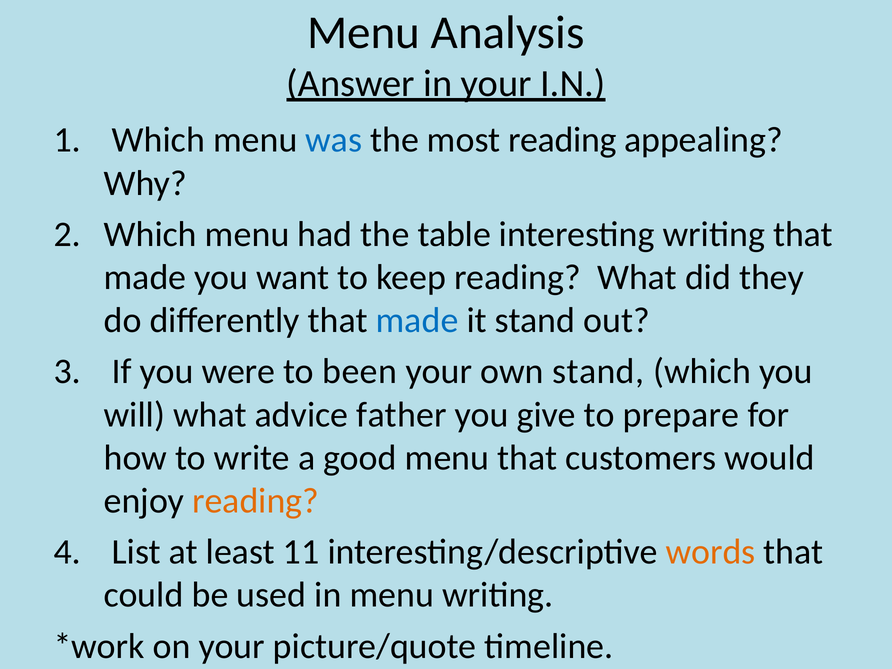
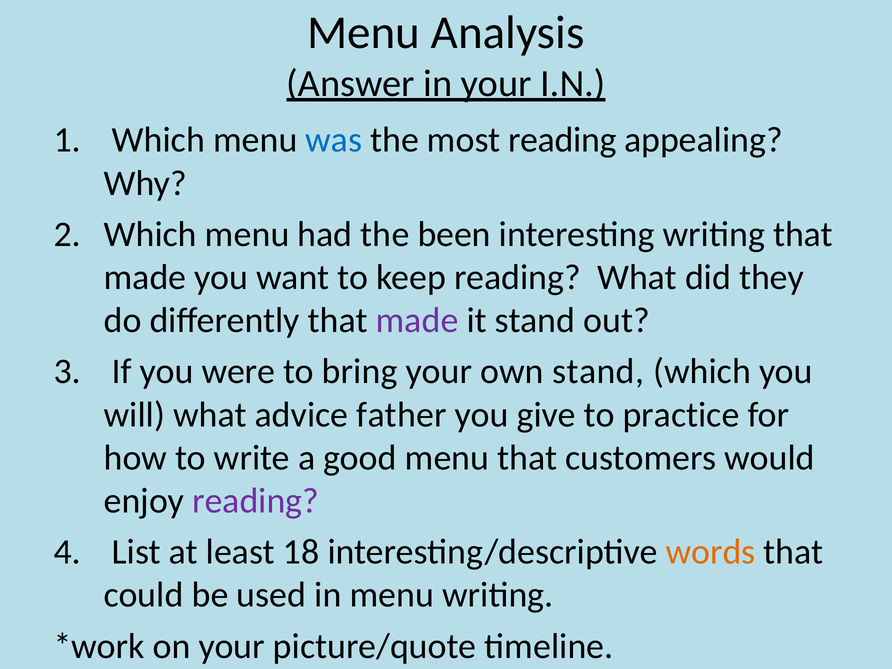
table: table -> been
made at (417, 320) colour: blue -> purple
been: been -> bring
prepare: prepare -> practice
reading at (256, 501) colour: orange -> purple
11: 11 -> 18
